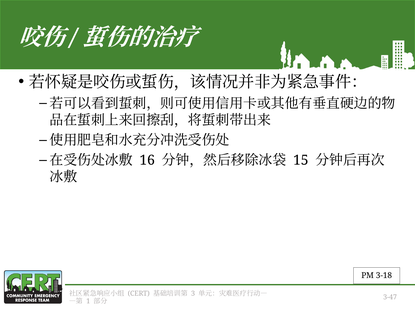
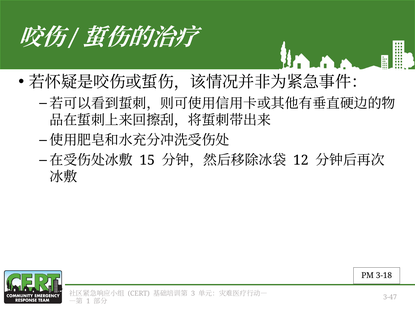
16: 16 -> 15
15: 15 -> 12
